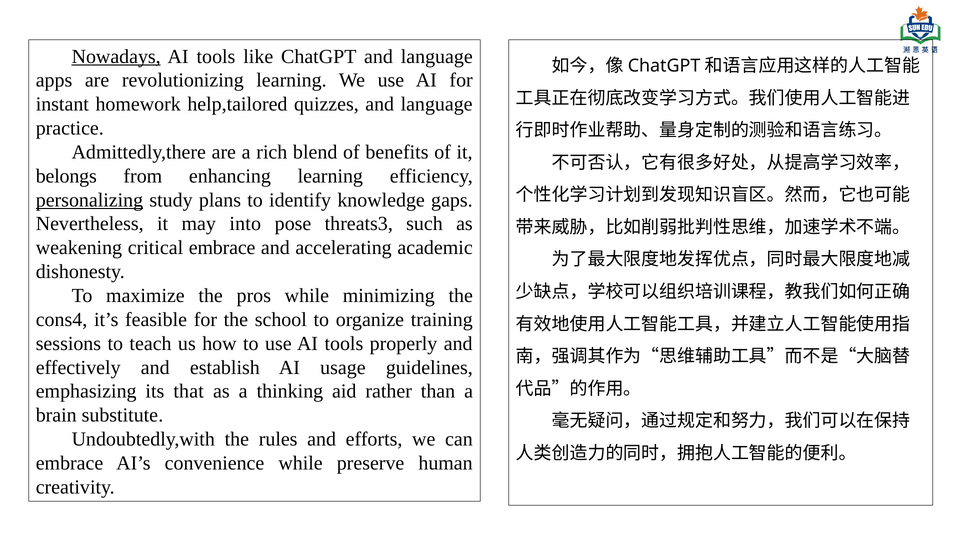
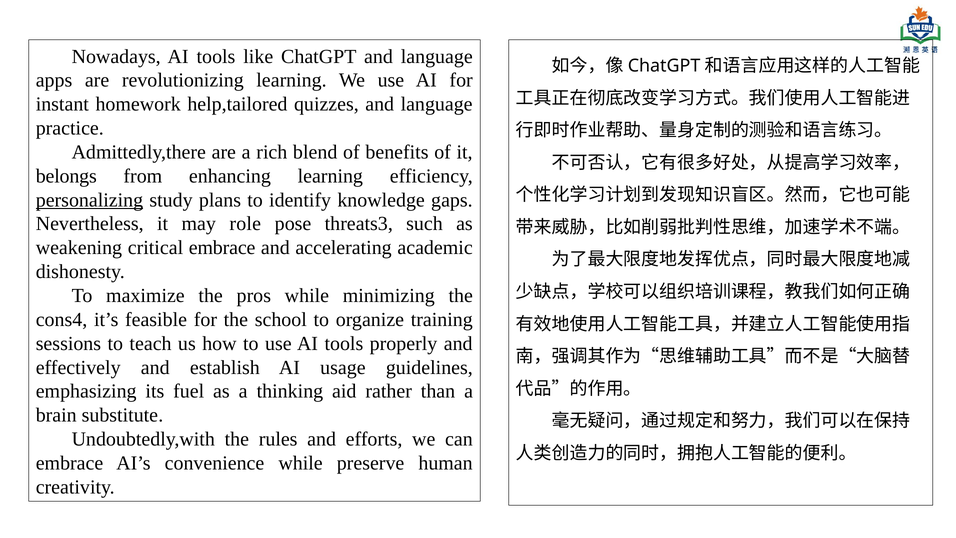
Nowadays underline: present -> none
into: into -> role
that: that -> fuel
